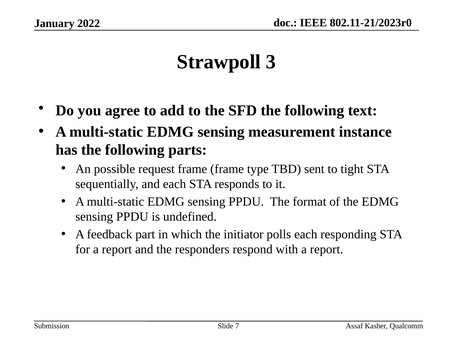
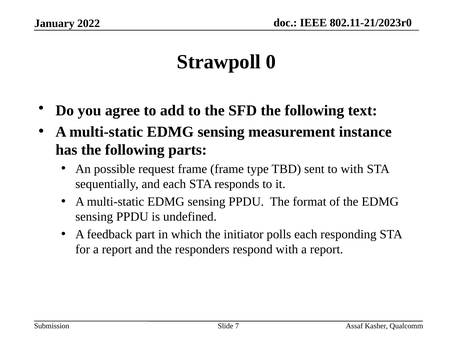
3: 3 -> 0
to tight: tight -> with
